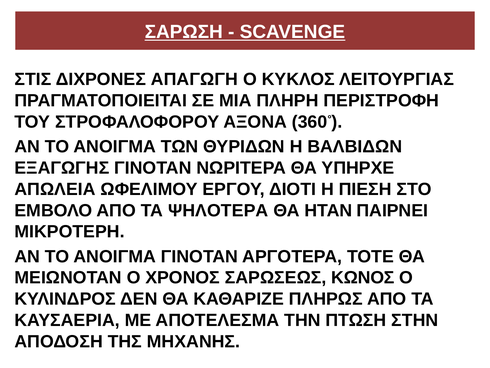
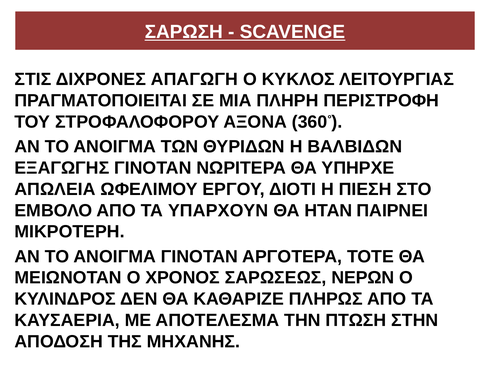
ΨΗΛΟΤΕΡΑ: ΨΗΛΟΤΕΡΑ -> ΥΠΑΡΧΟΥΝ
ΚΩΝΟΣ: ΚΩΝΟΣ -> ΝΕΡΩΝ
